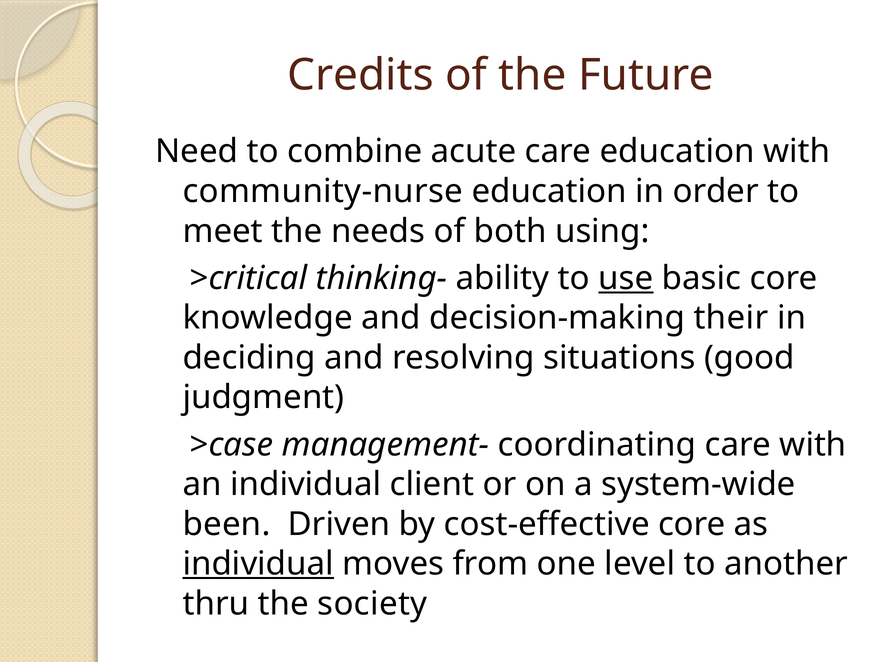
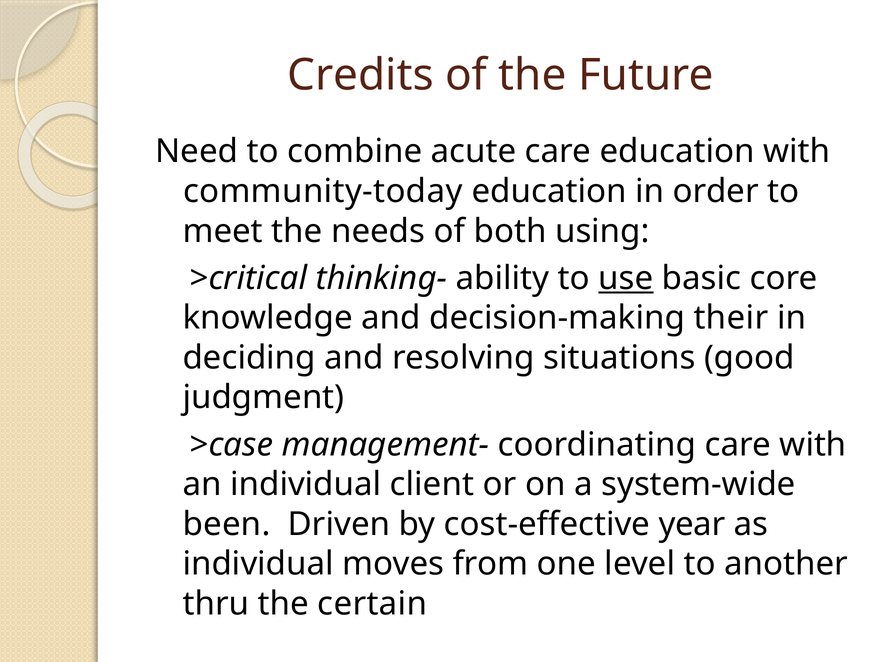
community-nurse: community-nurse -> community-today
cost-effective core: core -> year
individual at (258, 564) underline: present -> none
society: society -> certain
